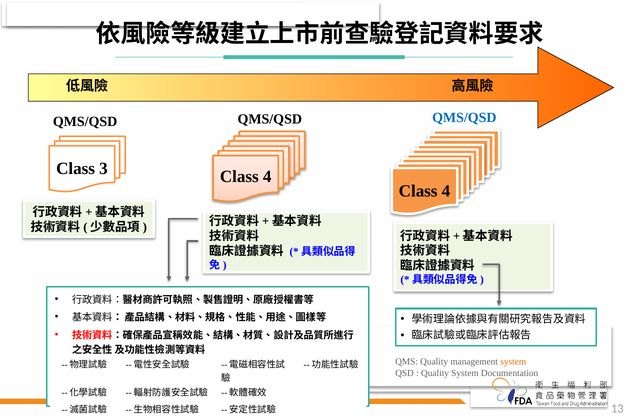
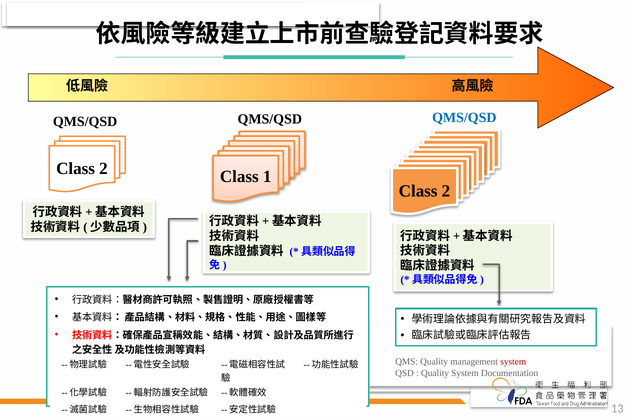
3 at (103, 169): 3 -> 2
4 at (267, 176): 4 -> 1
4 at (446, 191): 4 -> 2
system at (513, 361) colour: orange -> red
